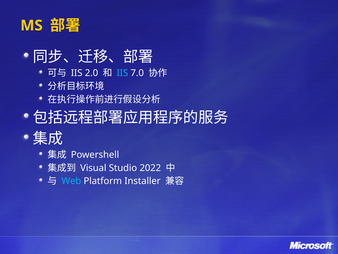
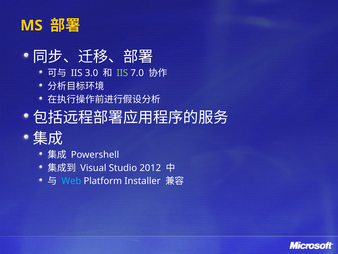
2.0: 2.0 -> 3.0
IIS at (122, 73) colour: light blue -> light green
2022: 2022 -> 2012
